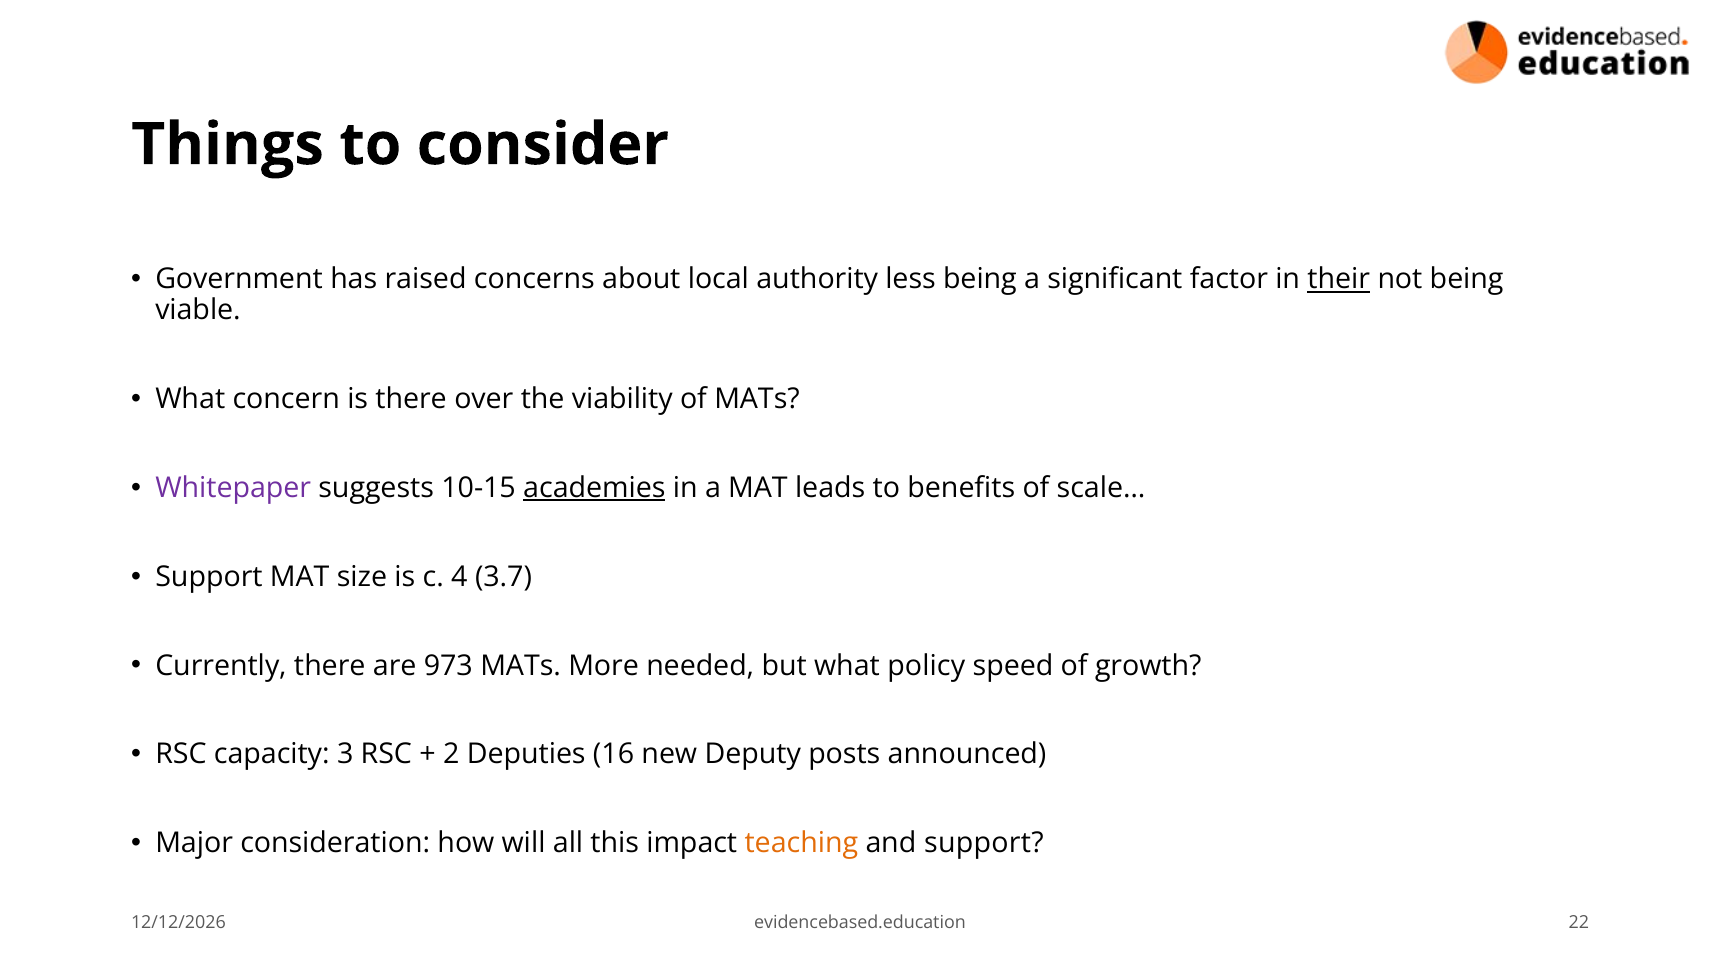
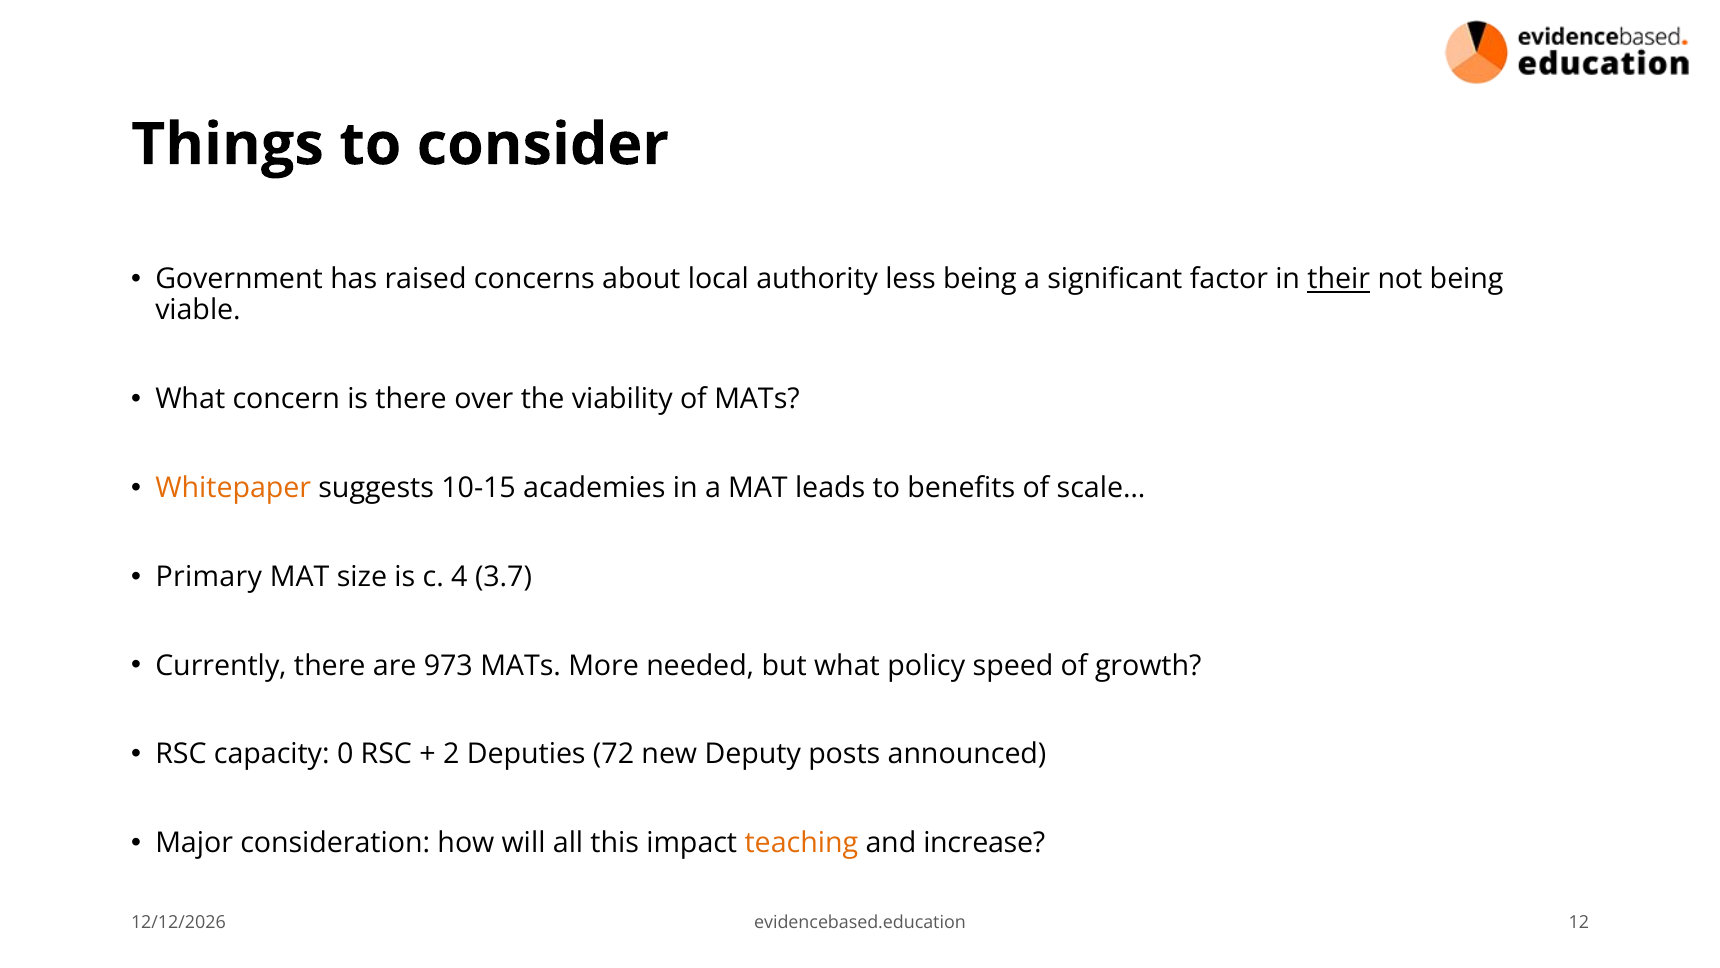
Whitepaper colour: purple -> orange
academies underline: present -> none
Support at (209, 577): Support -> Primary
3: 3 -> 0
16: 16 -> 72
and support: support -> increase
22: 22 -> 12
